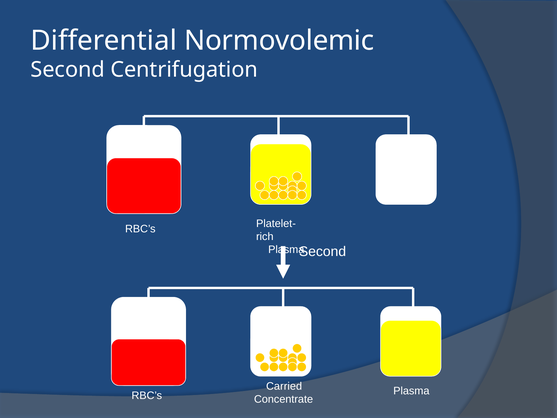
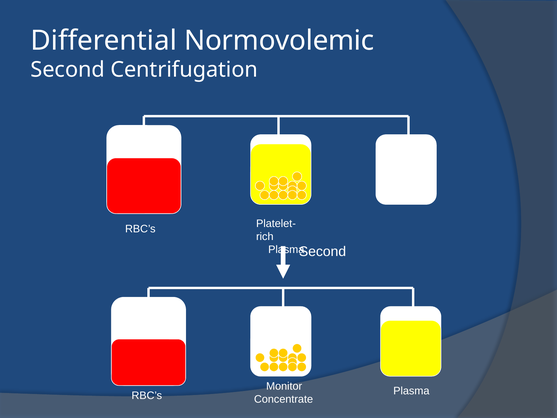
Carried: Carried -> Monitor
